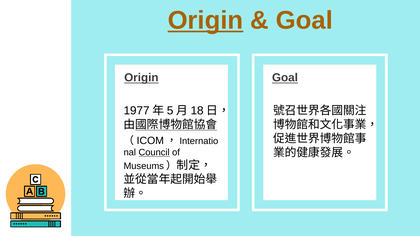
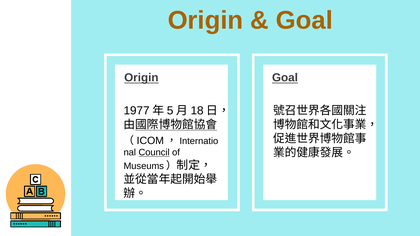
Origin at (205, 20) underline: present -> none
